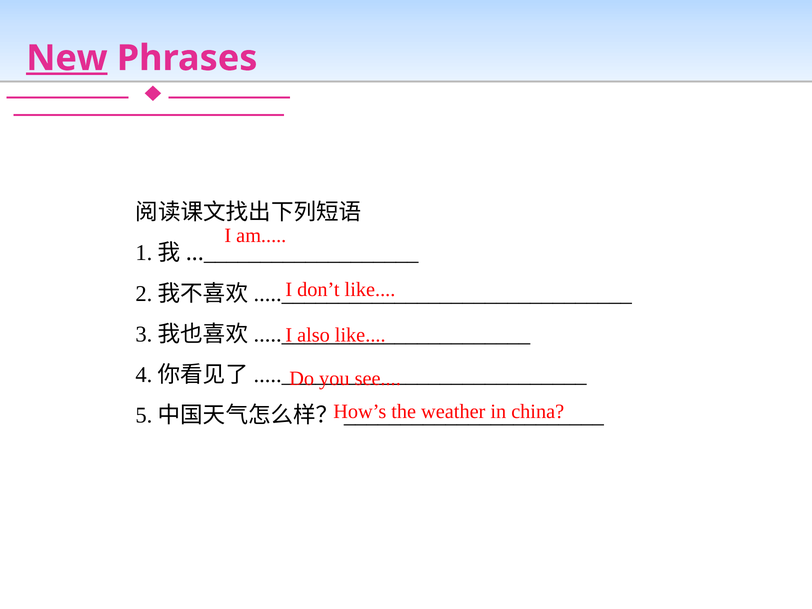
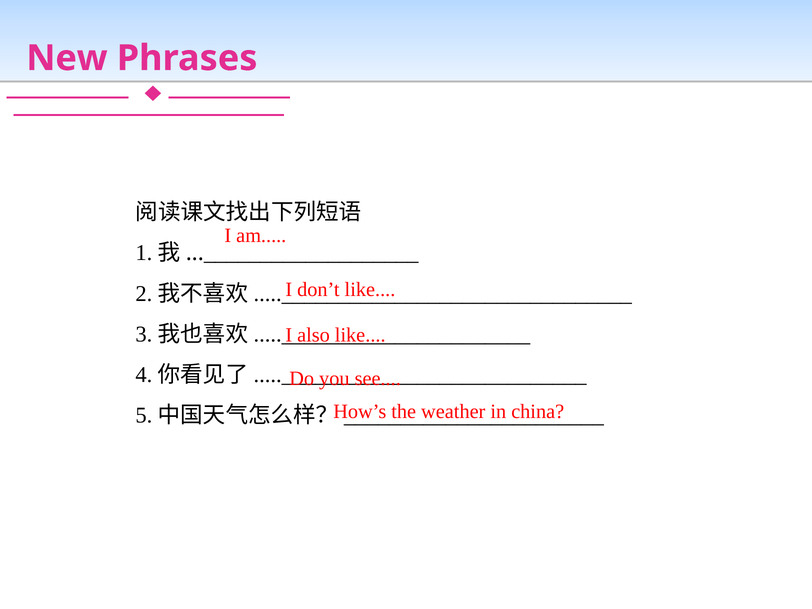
New underline: present -> none
